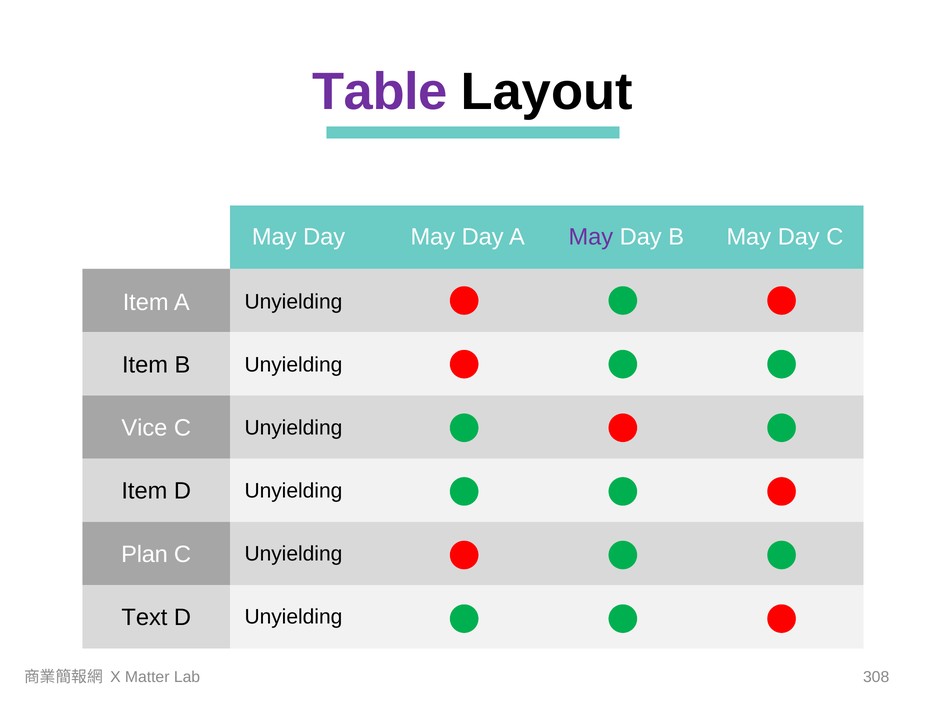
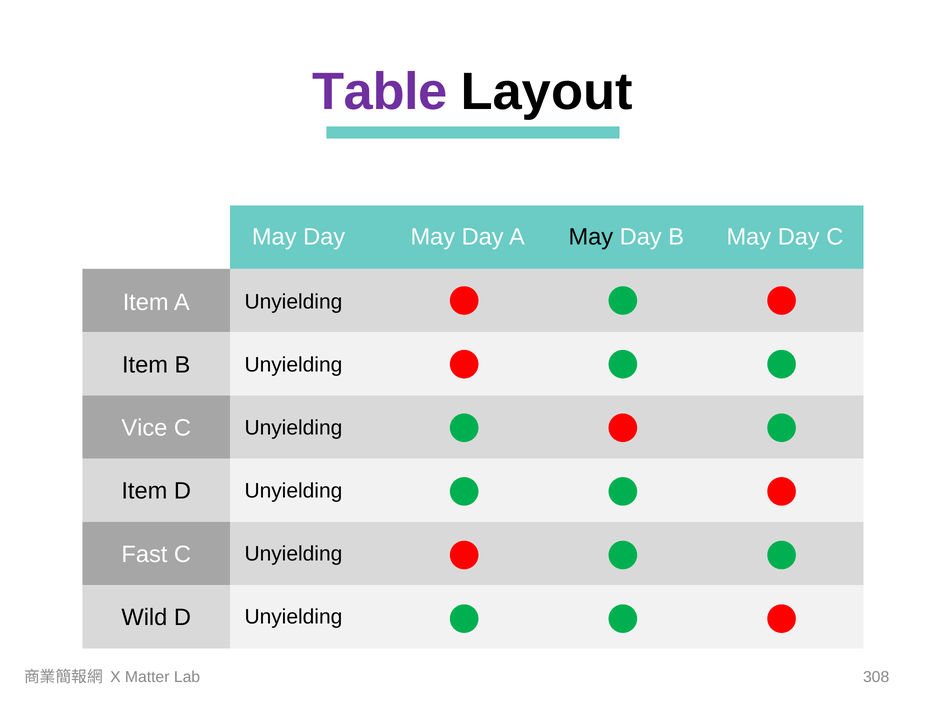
May at (591, 237) colour: purple -> black
Plan: Plan -> Fast
Text: Text -> Wild
